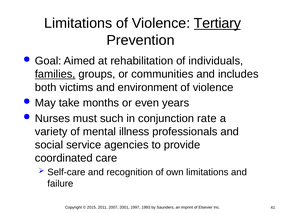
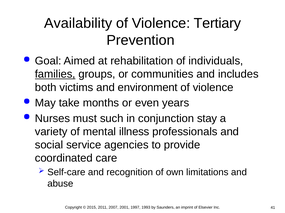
Limitations at (78, 23): Limitations -> Availability
Tertiary underline: present -> none
rate: rate -> stay
failure: failure -> abuse
